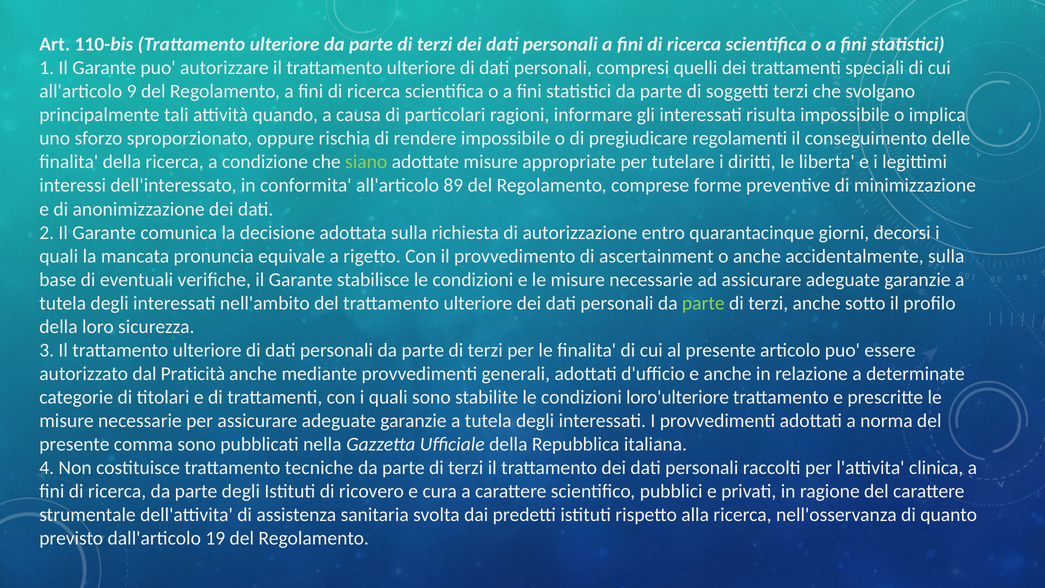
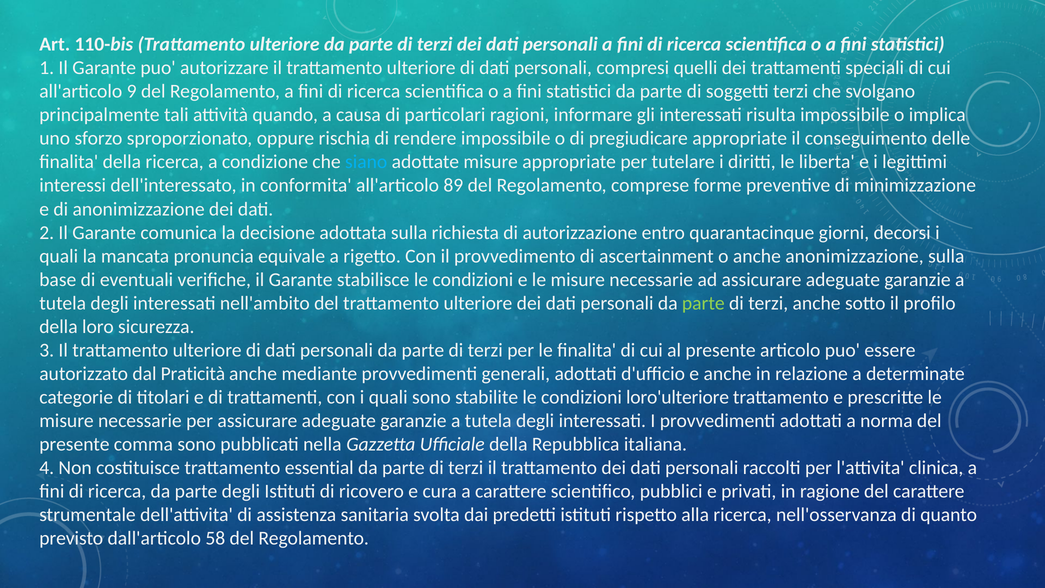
pregiudicare regolamenti: regolamenti -> appropriate
siano colour: light green -> light blue
anche accidentalmente: accidentalmente -> anonimizzazione
tecniche: tecniche -> essential
19: 19 -> 58
